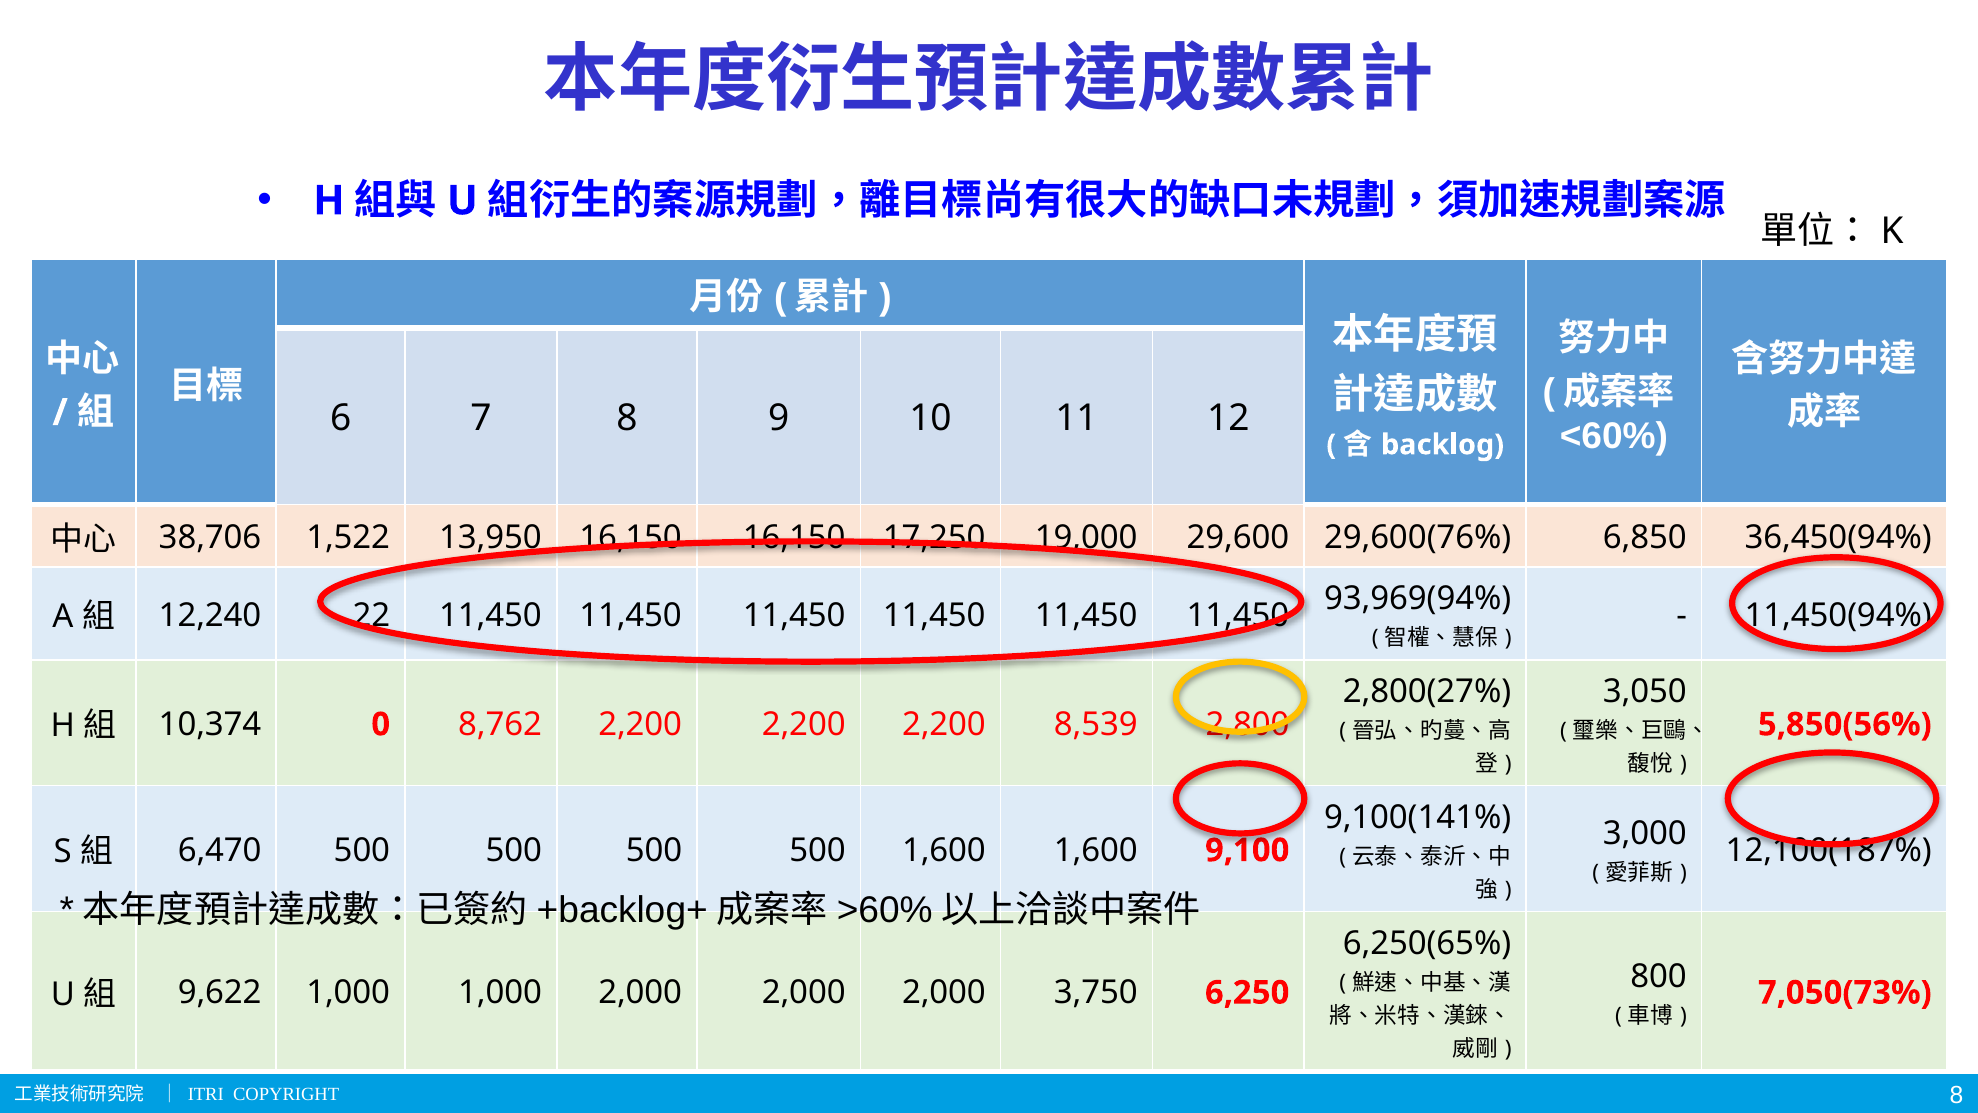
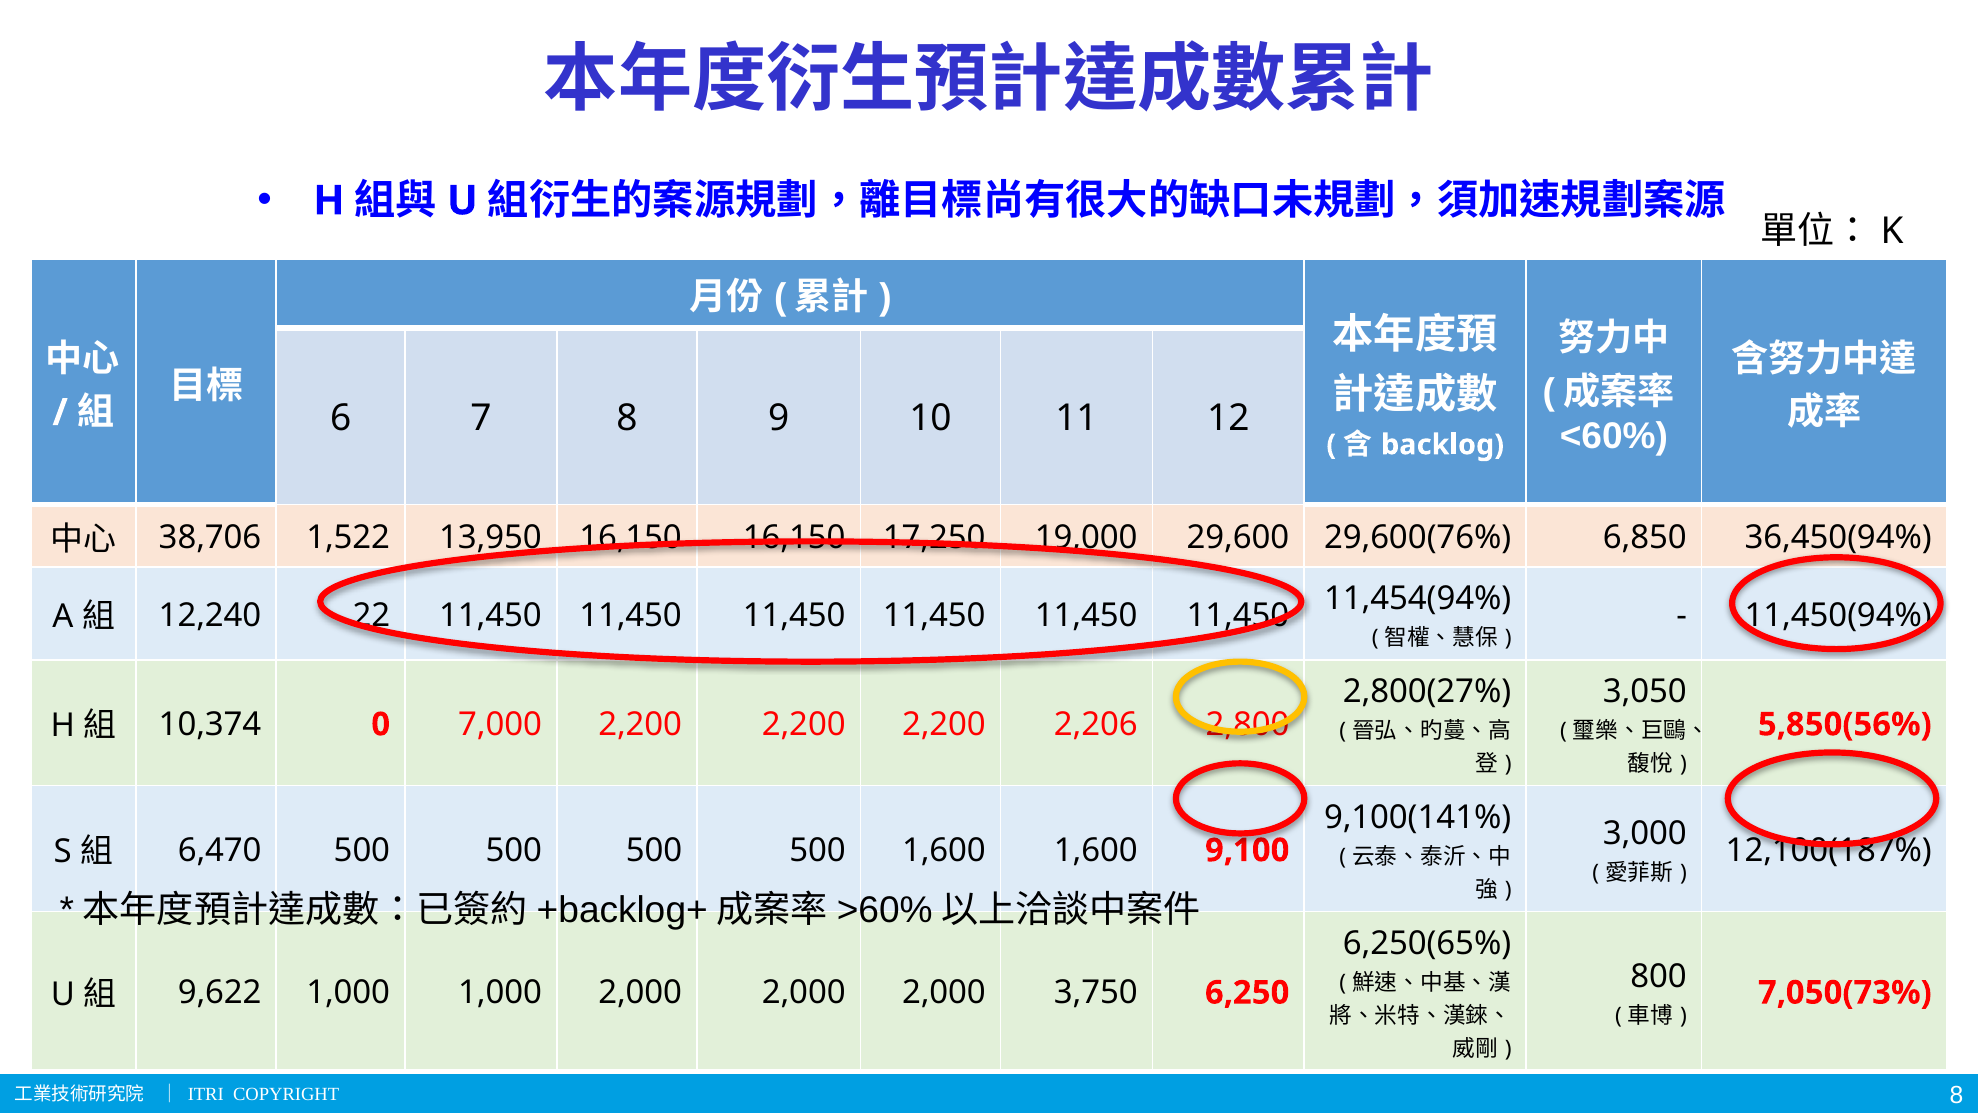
93,969(94%: 93,969(94% -> 11,454(94%
8,762: 8,762 -> 7,000
8,539: 8,539 -> 2,206
